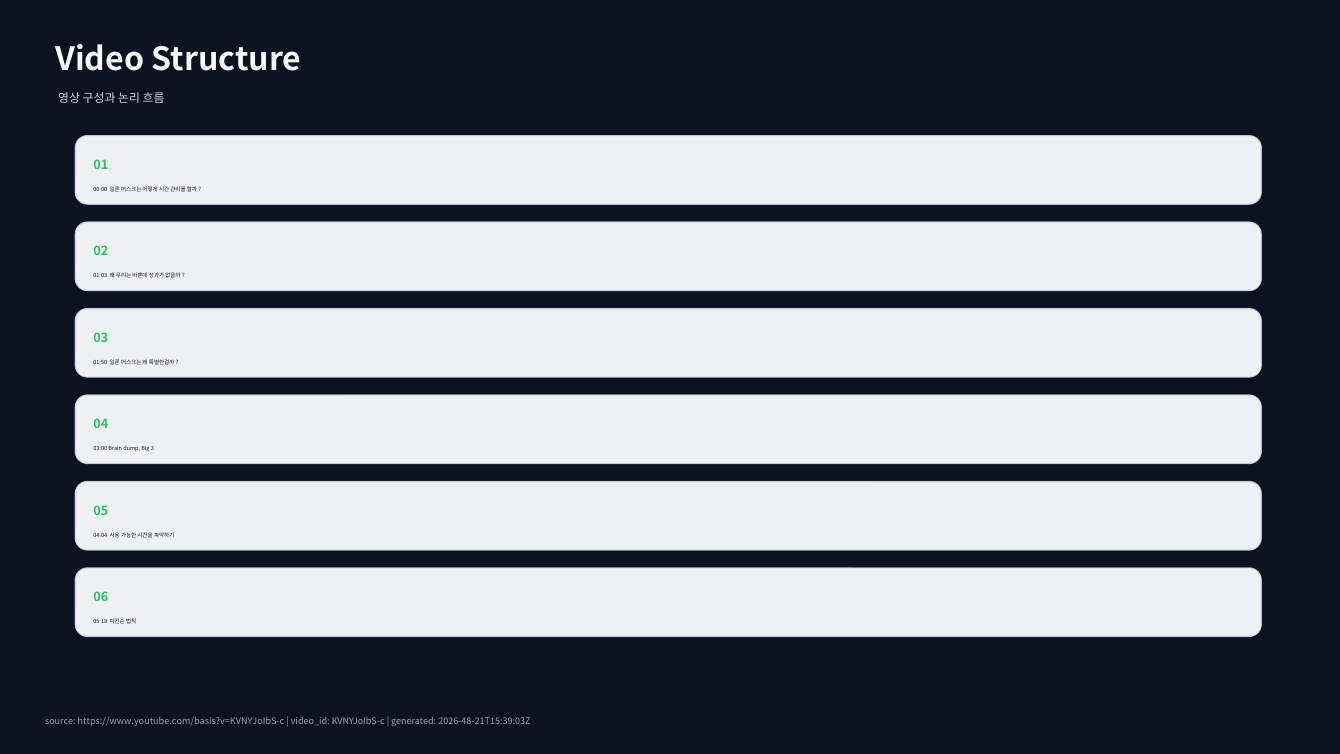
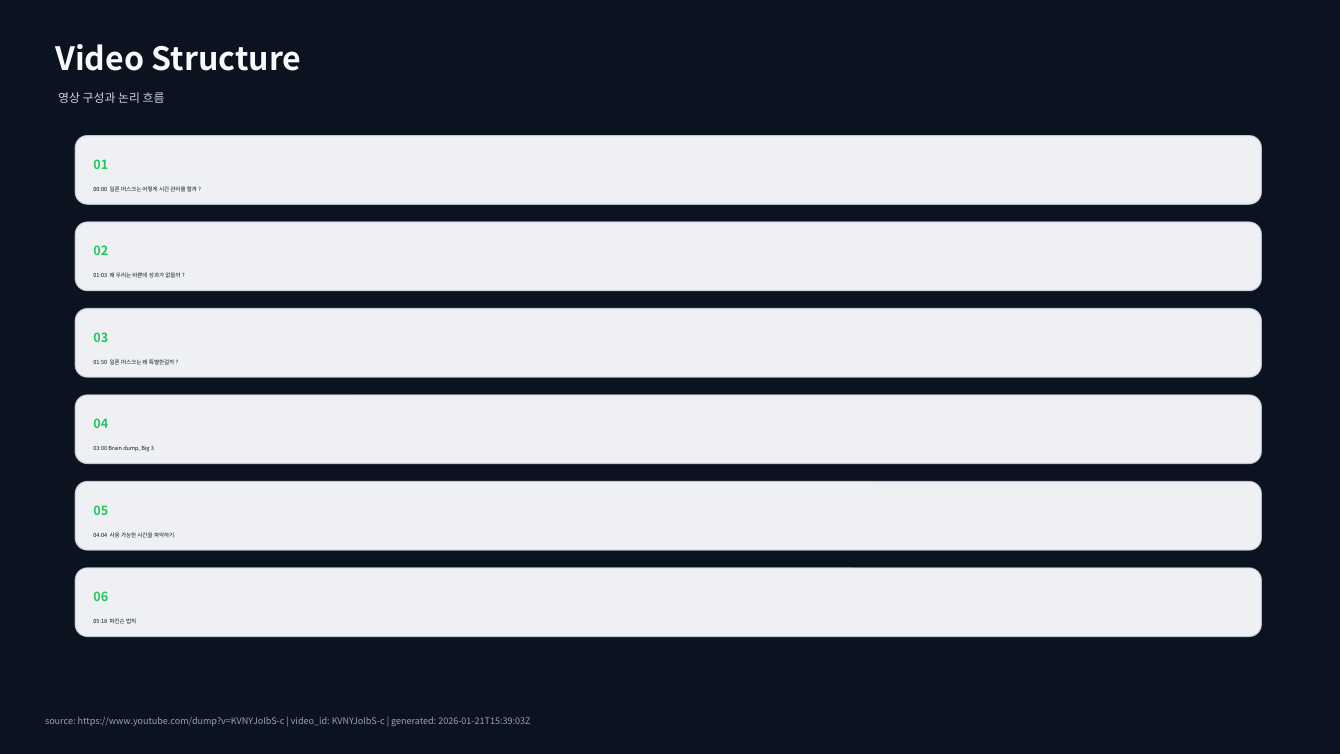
https://www.youtube.com/basis?v=KVNYJoIbS-c: https://www.youtube.com/basis?v=KVNYJoIbS-c -> https://www.youtube.com/dump?v=KVNYJoIbS-c
2026-48-21T15:39:03Z: 2026-48-21T15:39:03Z -> 2026-01-21T15:39:03Z
